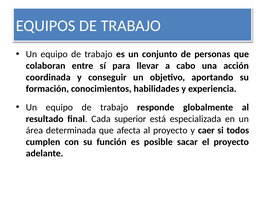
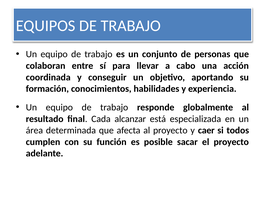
superior: superior -> alcanzar
